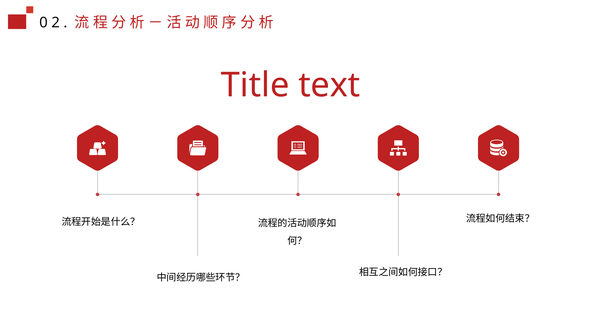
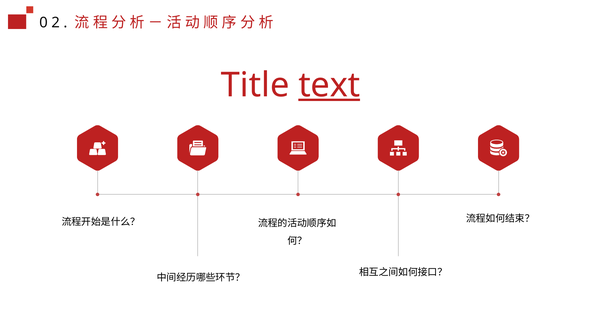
text underline: none -> present
